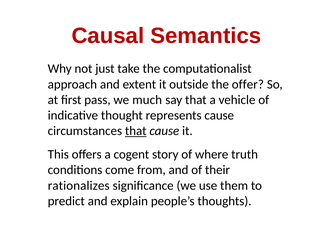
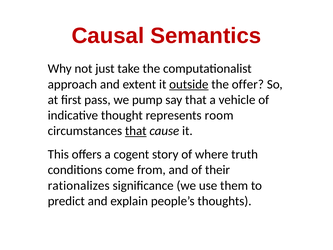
outside underline: none -> present
much: much -> pump
represents cause: cause -> room
